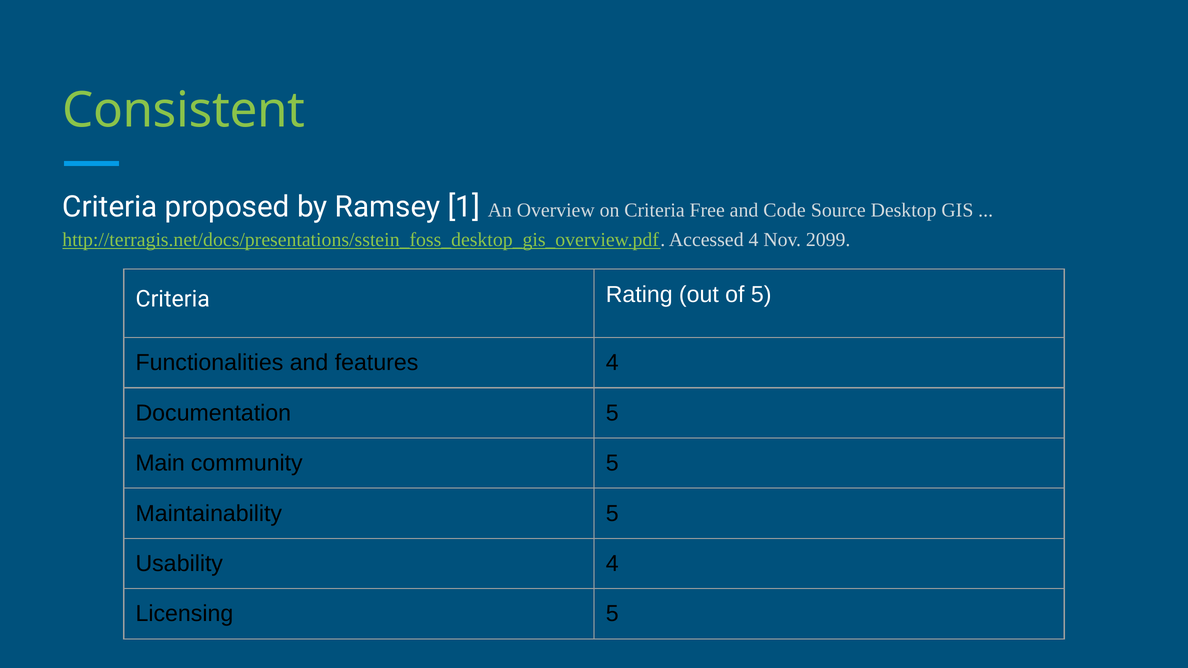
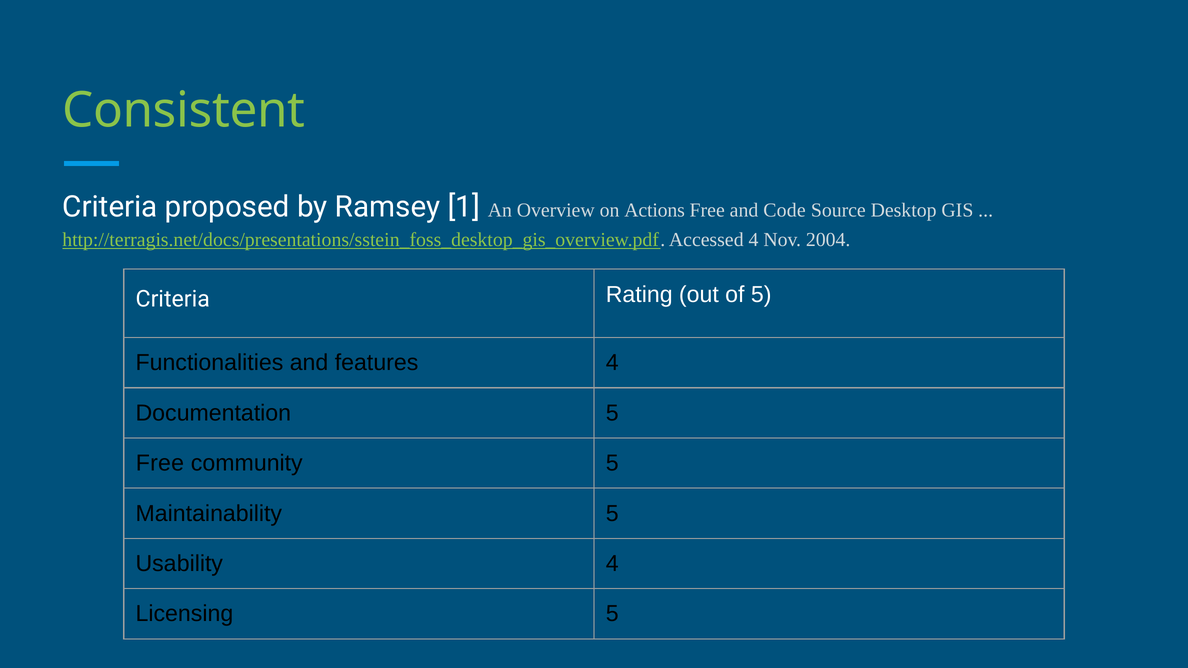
on Criteria: Criteria -> Actions
2099: 2099 -> 2004
Main at (160, 463): Main -> Free
